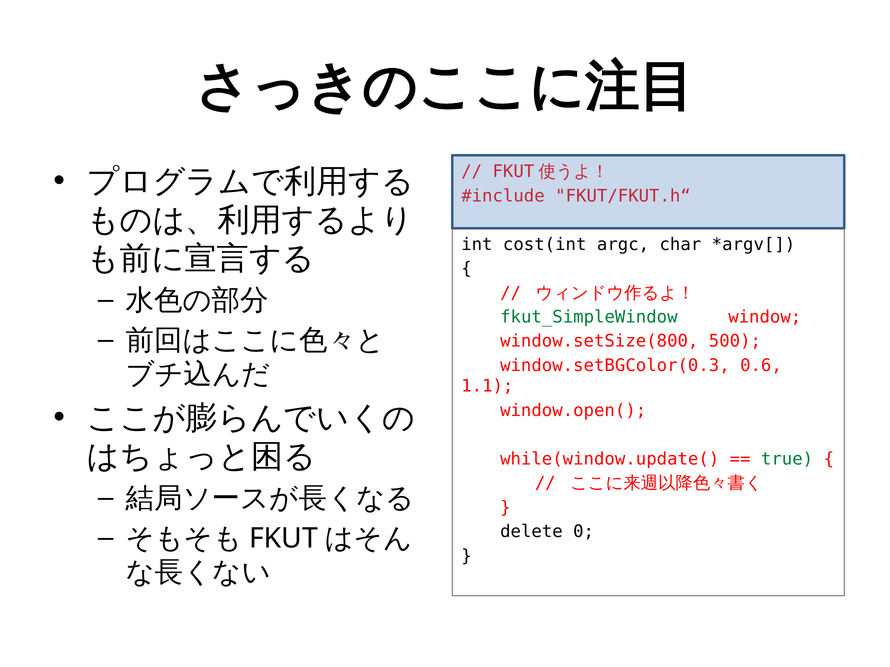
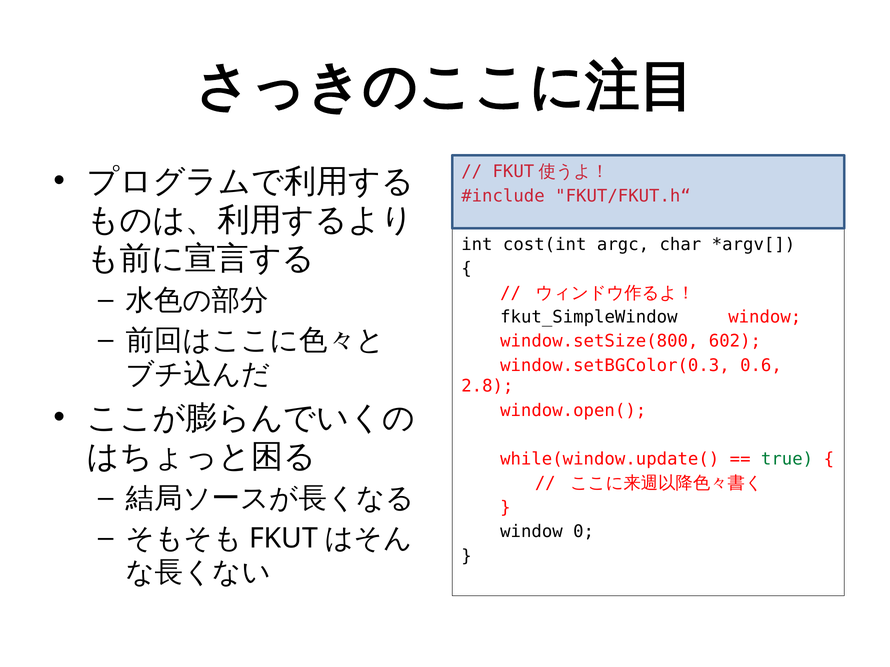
fkut_SimpleWindow colour: green -> black
500: 500 -> 602
1.1: 1.1 -> 2.8
delete at (531, 532): delete -> window
